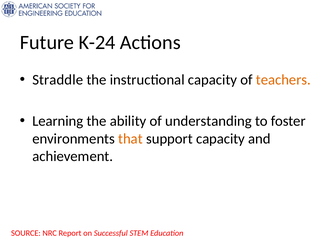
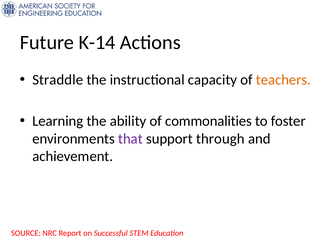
K-24: K-24 -> K-14
understanding: understanding -> commonalities
that colour: orange -> purple
support capacity: capacity -> through
